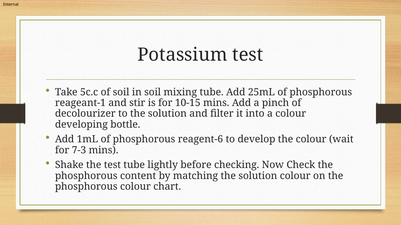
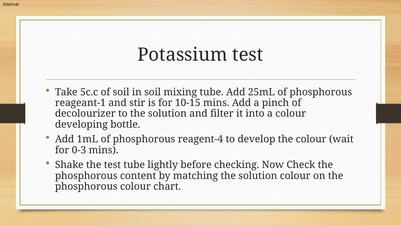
reagent-6: reagent-6 -> reagent-4
7-3: 7-3 -> 0-3
